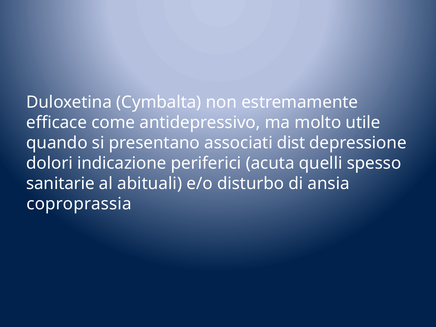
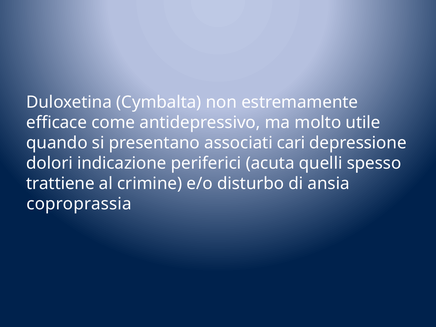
dist: dist -> cari
sanitarie: sanitarie -> trattiene
abituali: abituali -> crimine
